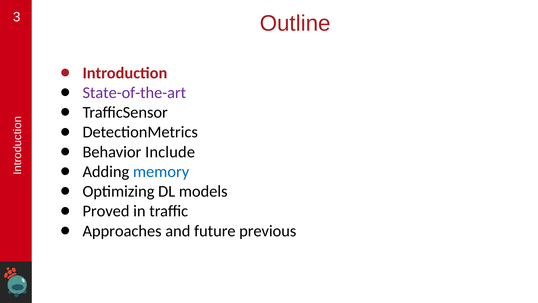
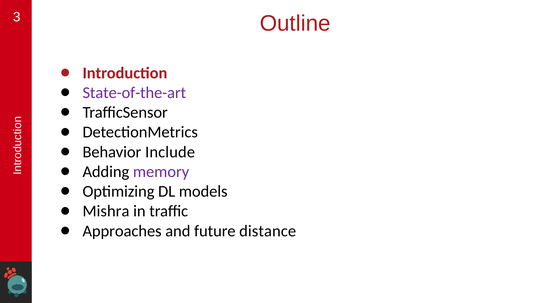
memory colour: blue -> purple
Proved: Proved -> Mishra
previous: previous -> distance
